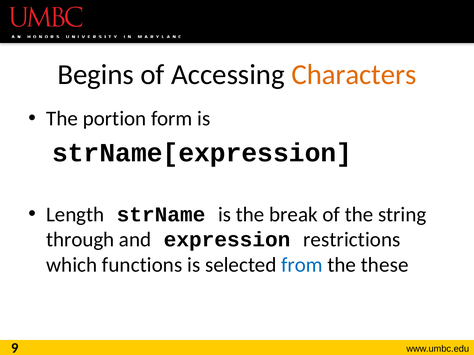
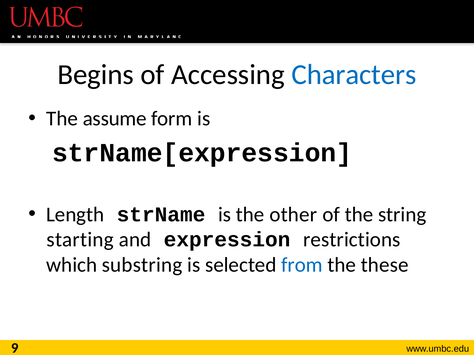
Characters colour: orange -> blue
portion: portion -> assume
break: break -> other
through: through -> starting
functions: functions -> substring
